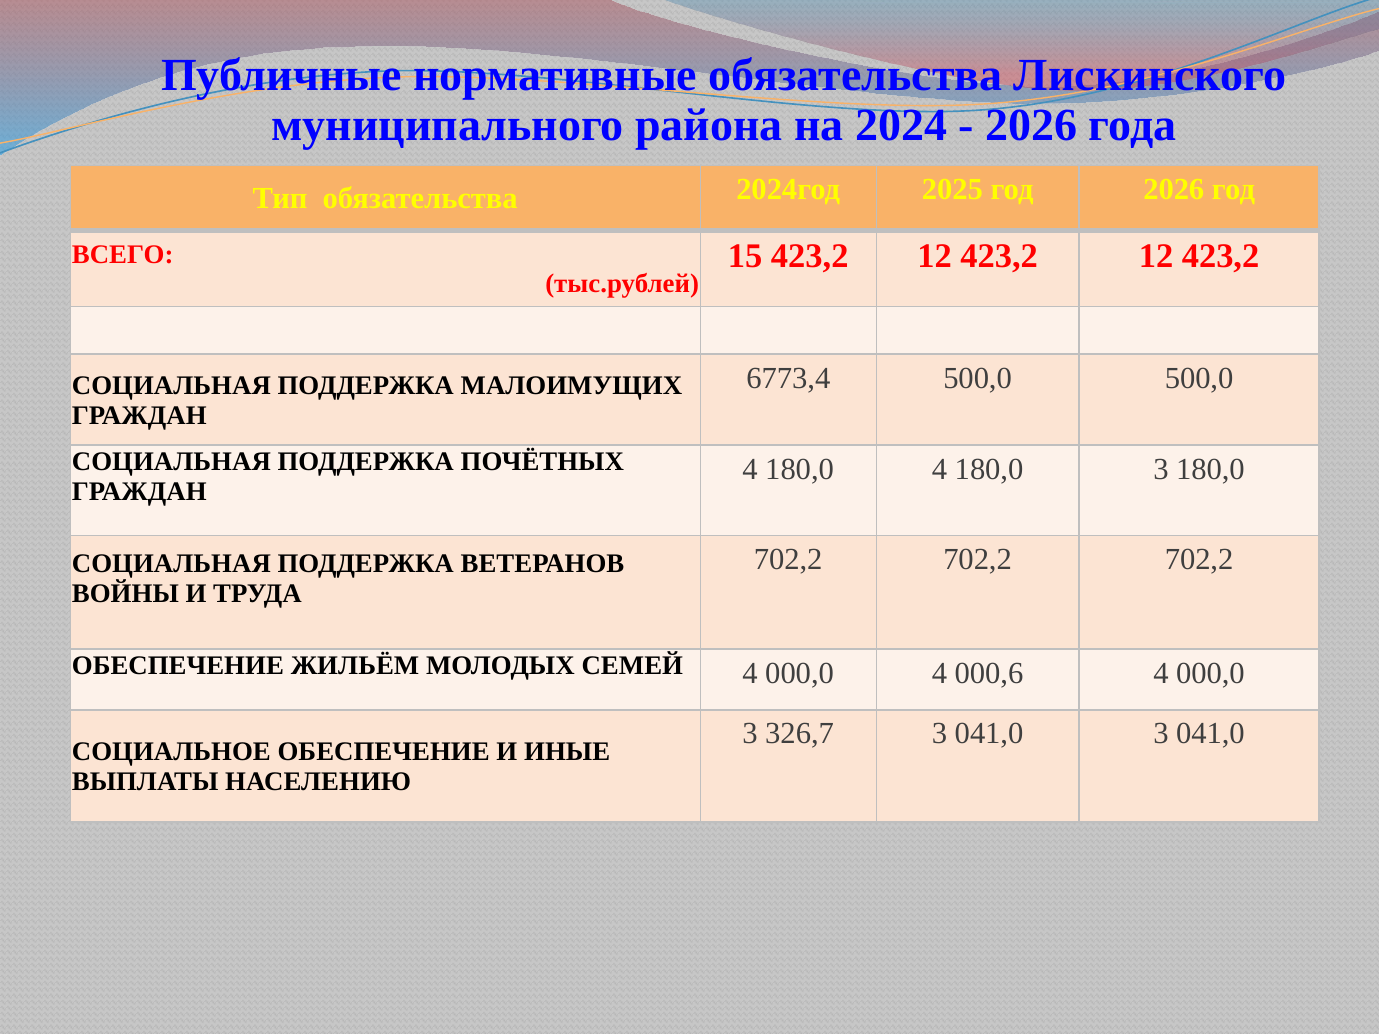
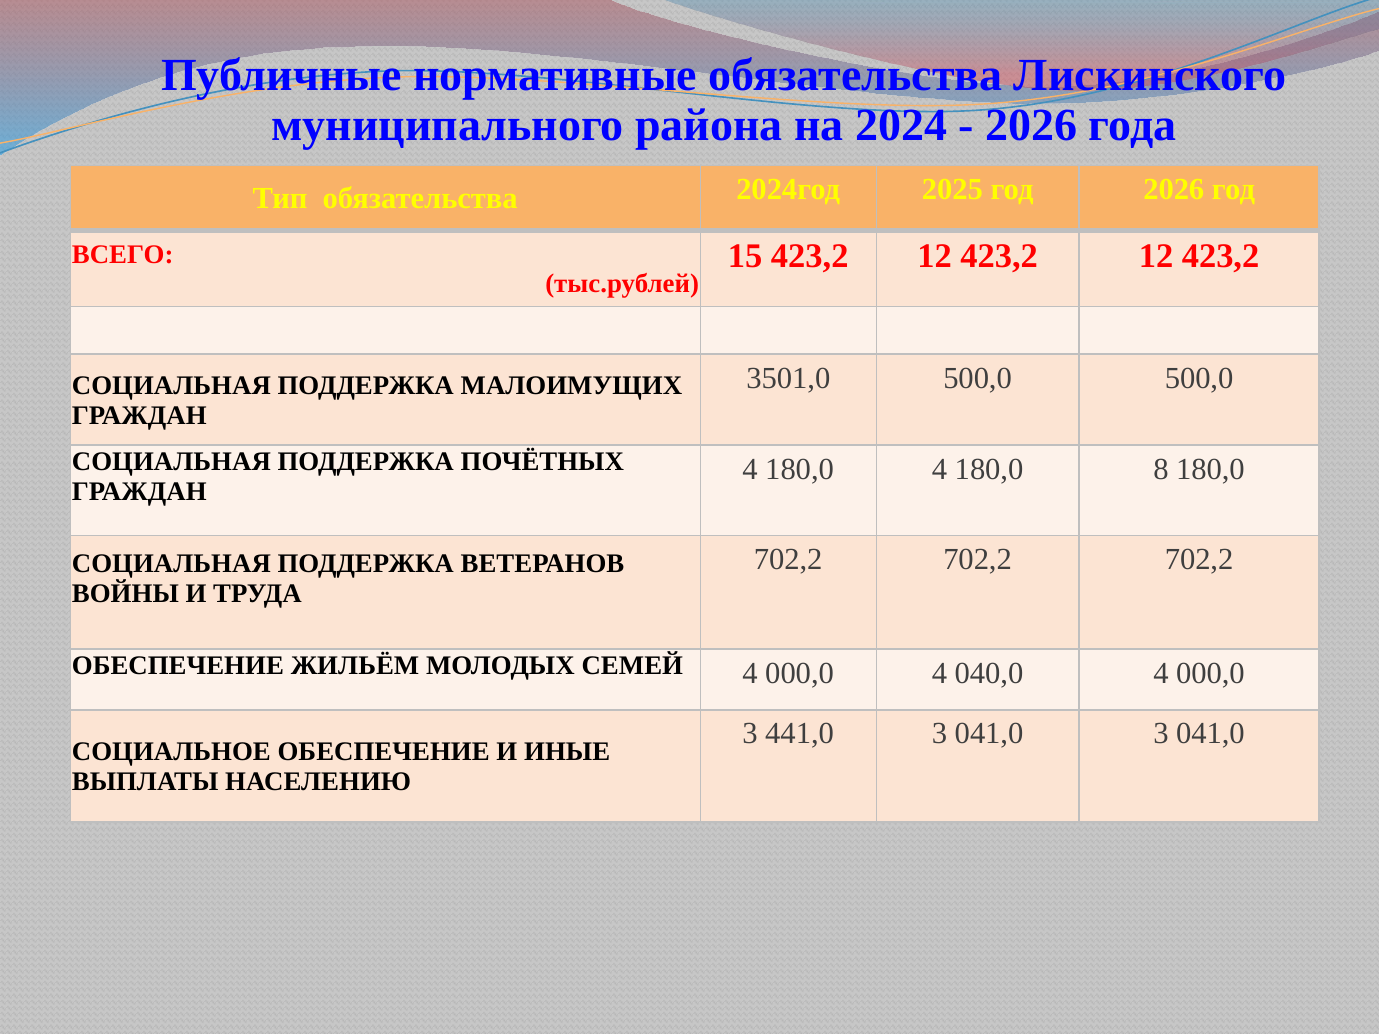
6773,4: 6773,4 -> 3501,0
180,0 3: 3 -> 8
000,6: 000,6 -> 040,0
326,7: 326,7 -> 441,0
